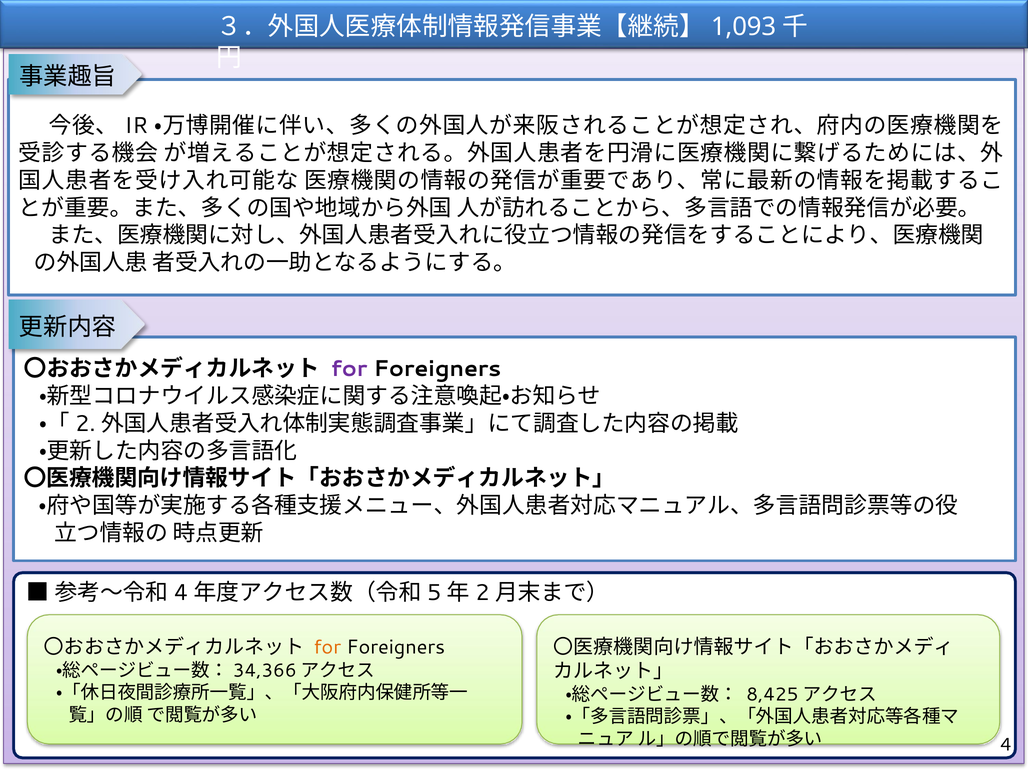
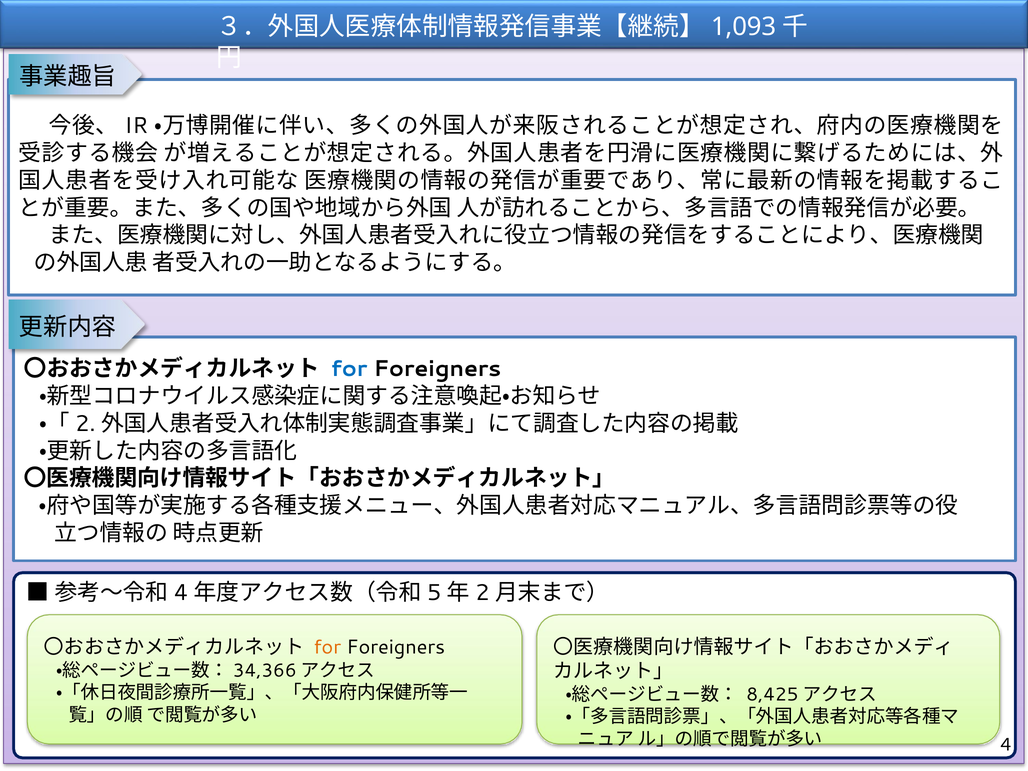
for at (349, 369) colour: purple -> blue
